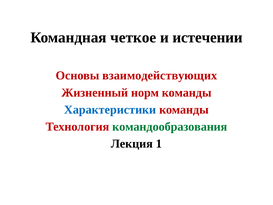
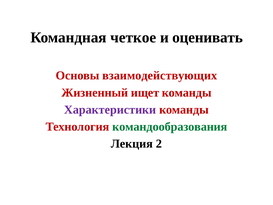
истечении: истечении -> оценивать
норм: норм -> ищет
Характеристики colour: blue -> purple
1: 1 -> 2
